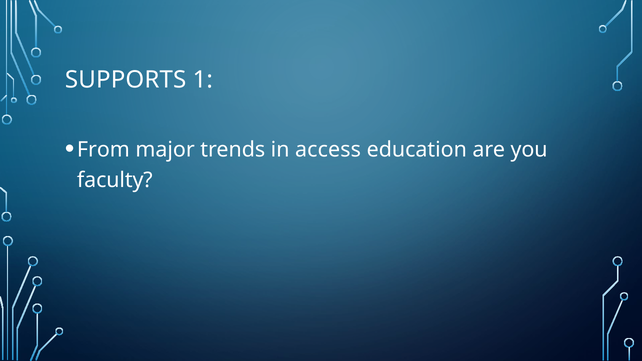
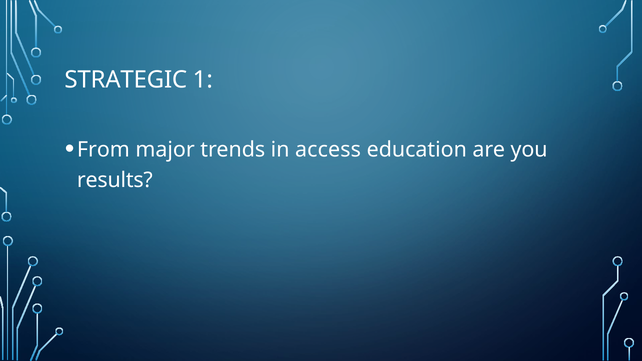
SUPPORTS: SUPPORTS -> STRATEGIC
faculty: faculty -> results
